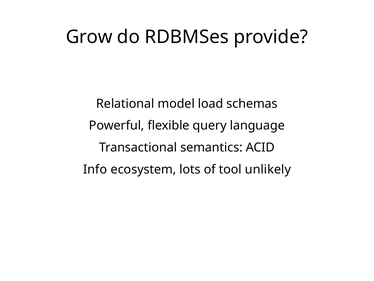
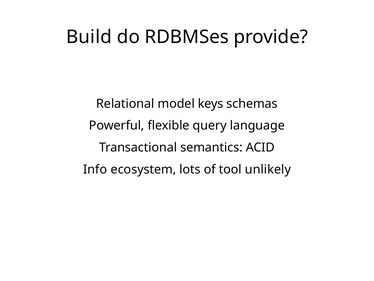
Grow: Grow -> Build
load: load -> keys
